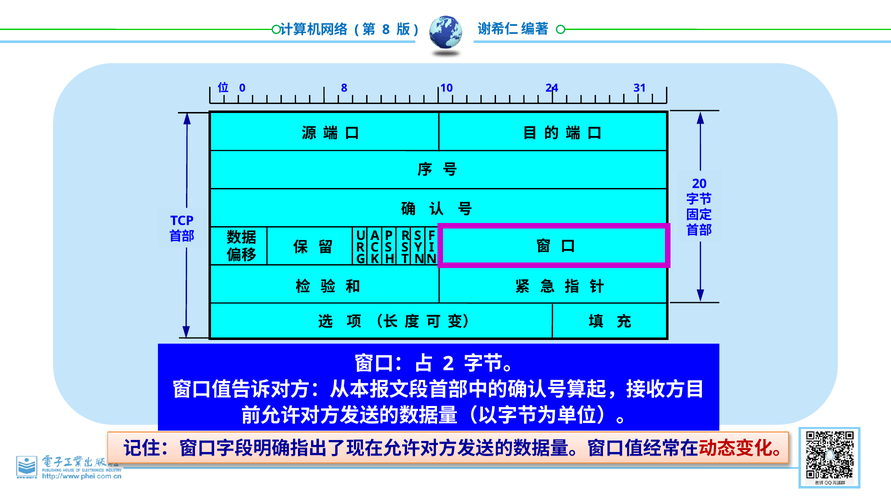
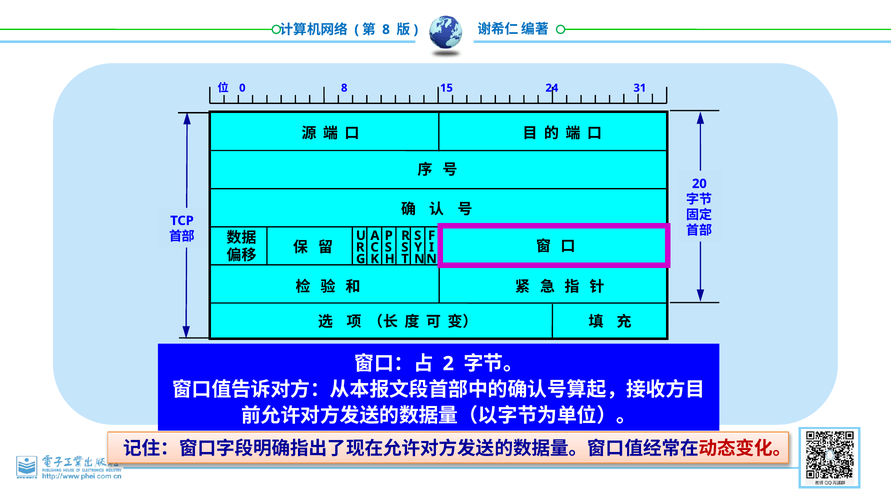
10: 10 -> 15
